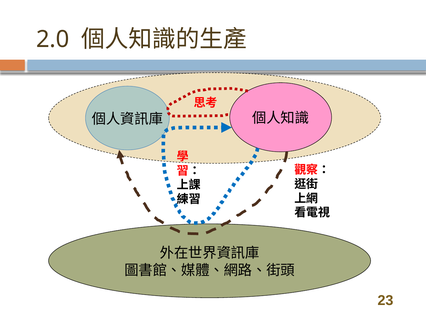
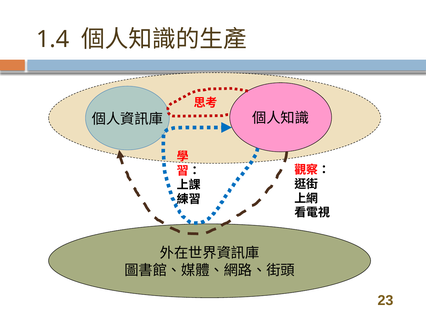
2.0: 2.0 -> 1.4
